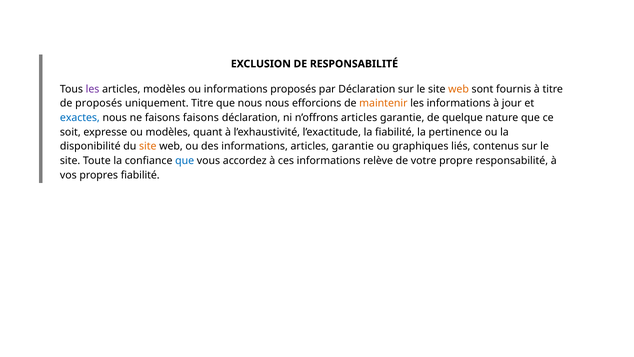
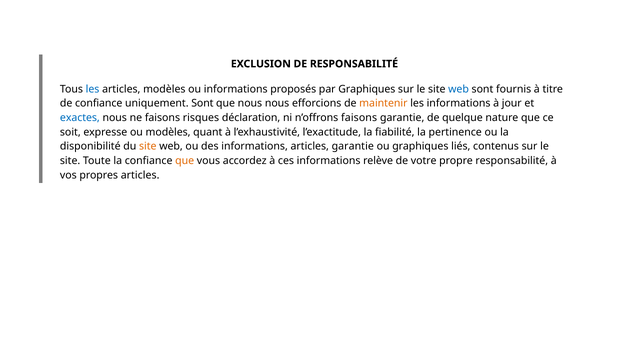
les at (93, 89) colour: purple -> blue
par Déclaration: Déclaration -> Graphiques
web at (459, 89) colour: orange -> blue
de proposés: proposés -> confiance
uniquement Titre: Titre -> Sont
faisons faisons: faisons -> risques
n’offrons articles: articles -> faisons
que at (185, 161) colour: blue -> orange
propres fiabilité: fiabilité -> articles
